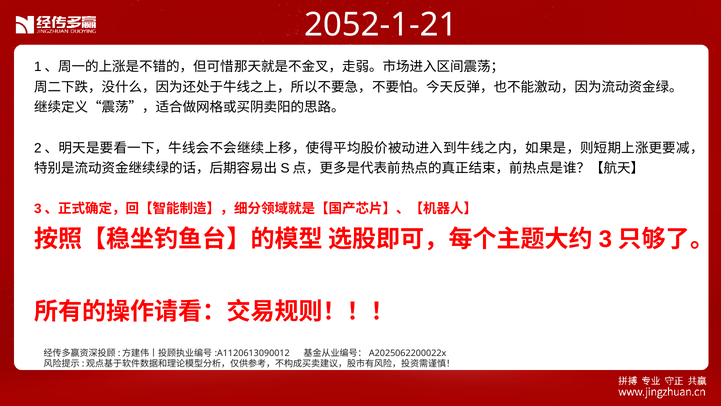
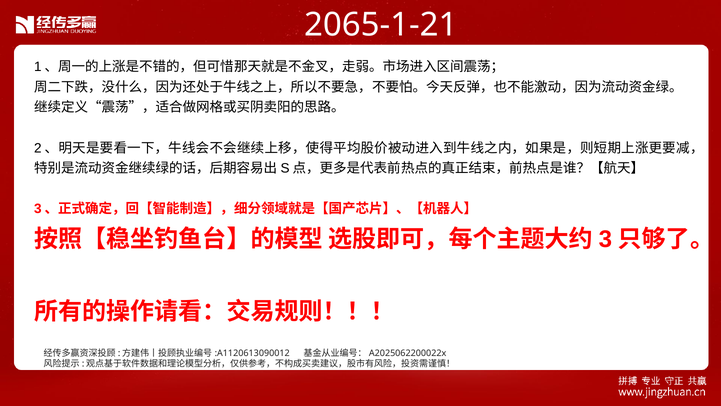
2052-1-21: 2052-1-21 -> 2065-1-21
